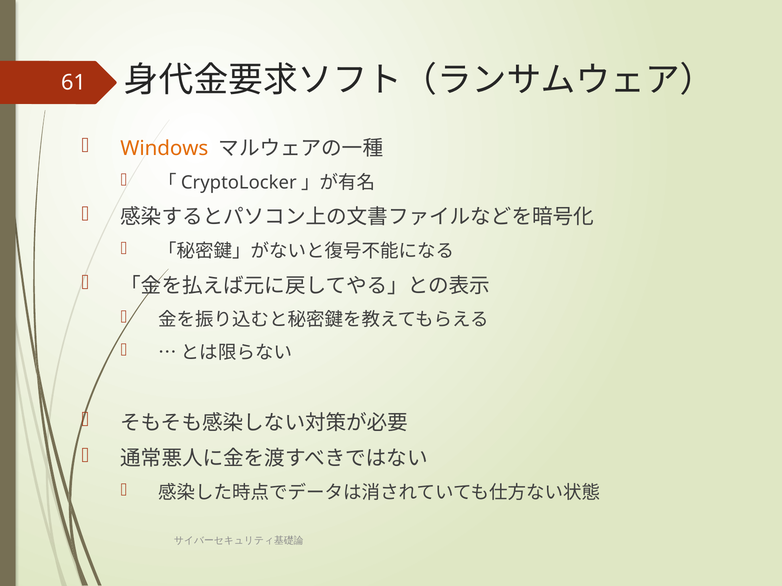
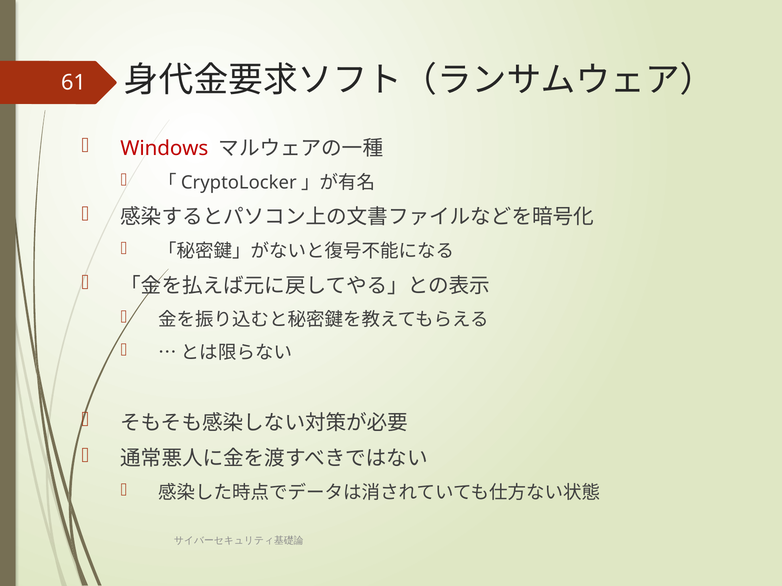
Windows colour: orange -> red
